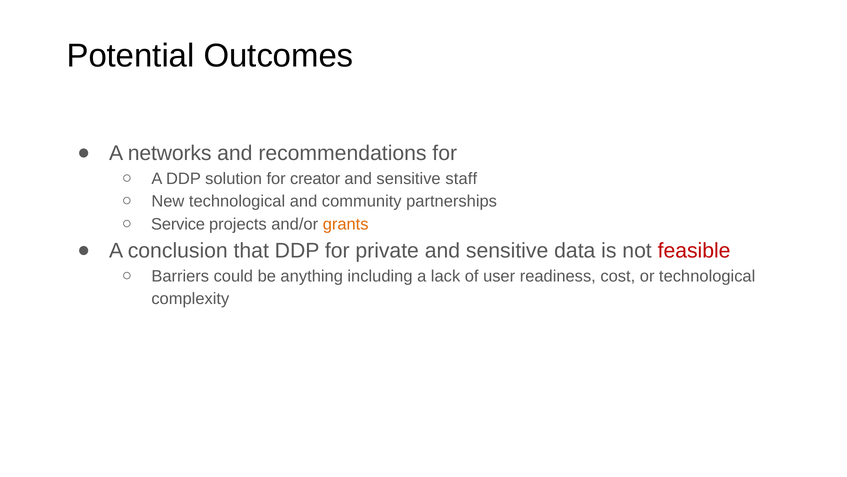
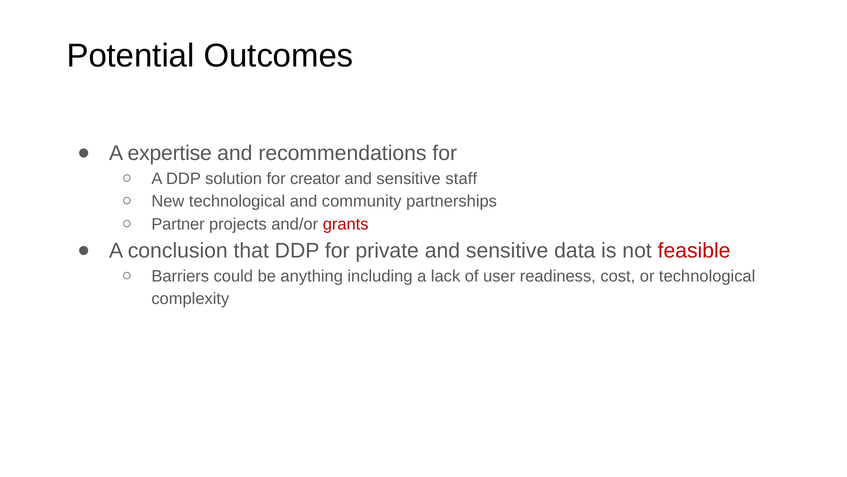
networks: networks -> expertise
Service: Service -> Partner
grants colour: orange -> red
